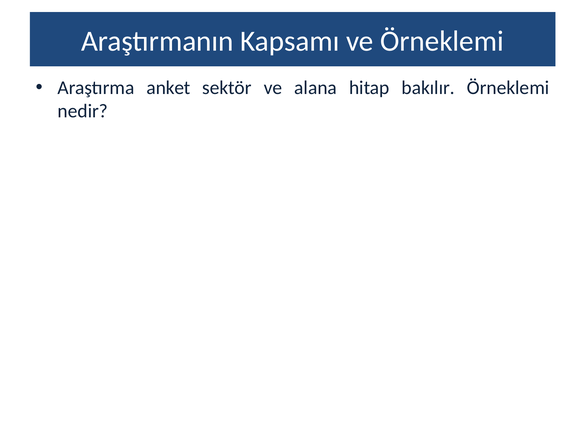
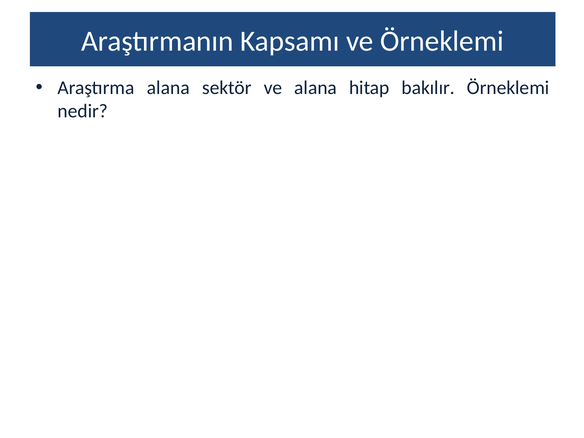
Araştırma anket: anket -> alana
